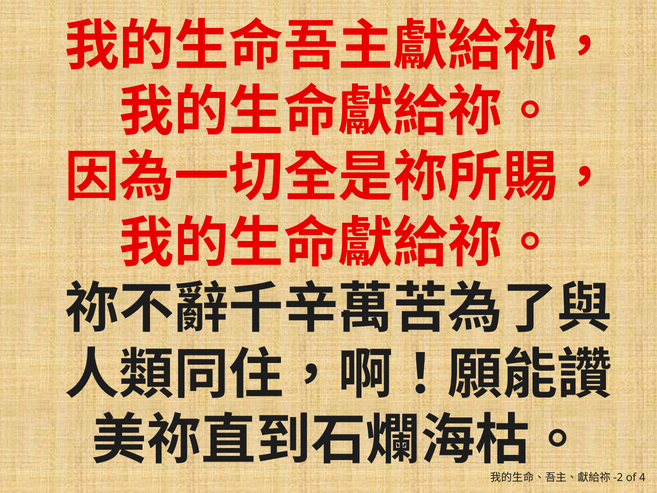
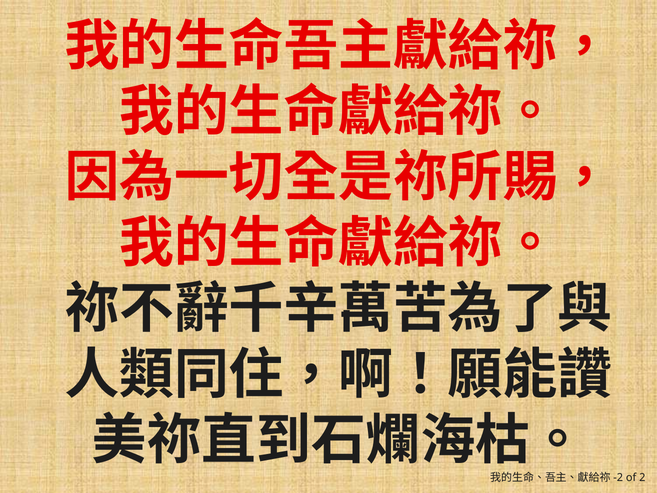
4: 4 -> 2
